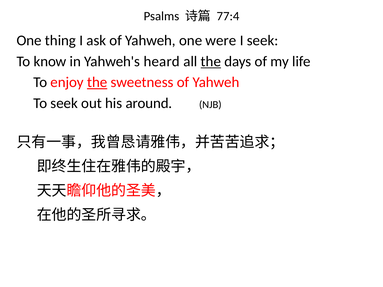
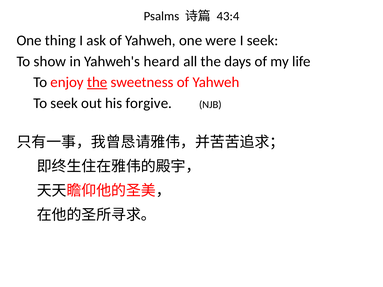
77:4: 77:4 -> 43:4
know: know -> show
the at (211, 61) underline: present -> none
around: around -> forgive
